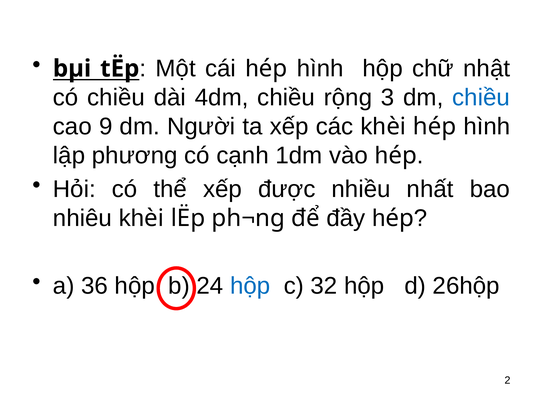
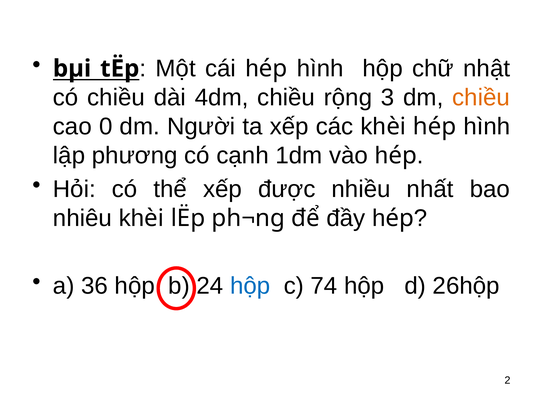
chiều at (481, 98) colour: blue -> orange
9: 9 -> 0
32: 32 -> 74
